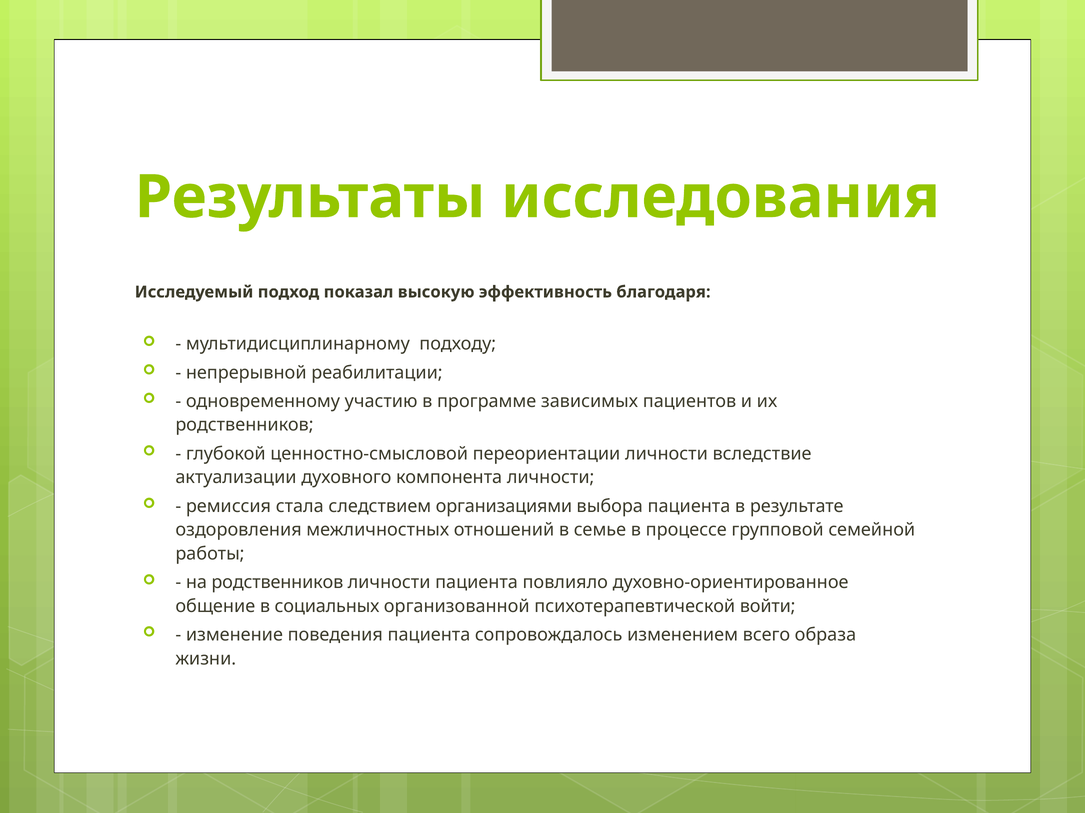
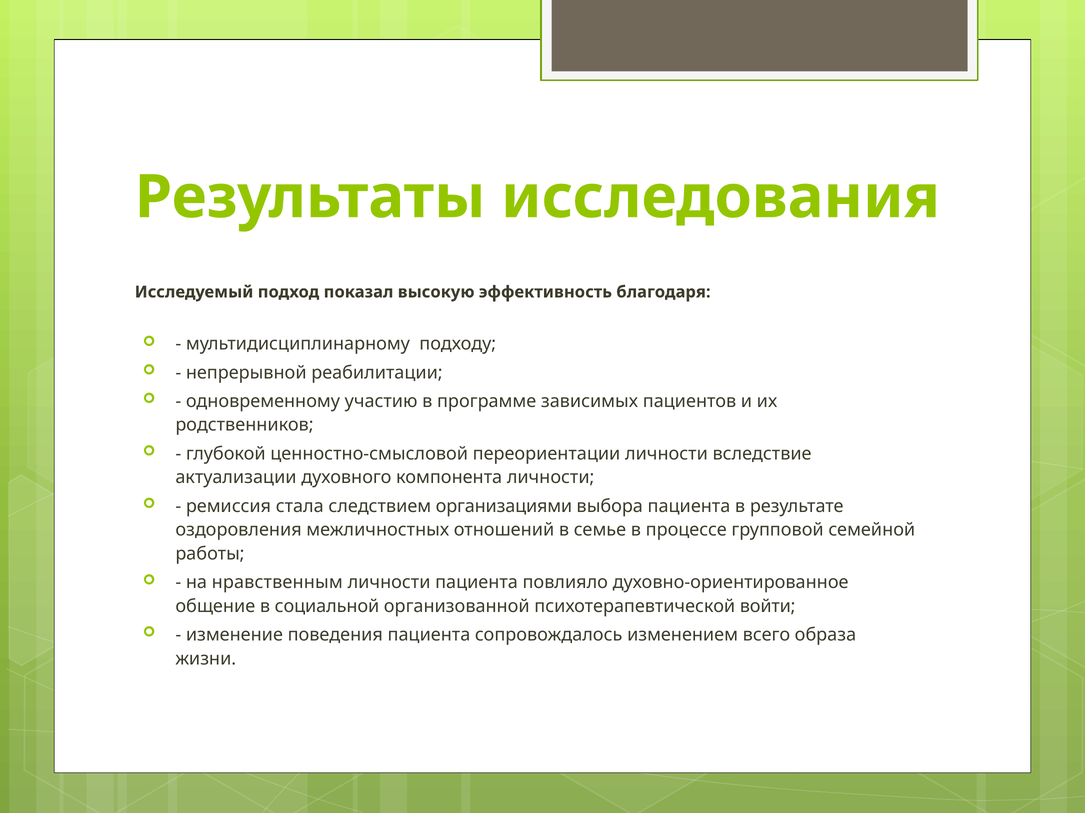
на родственников: родственников -> нравственным
социальных: социальных -> социальной
